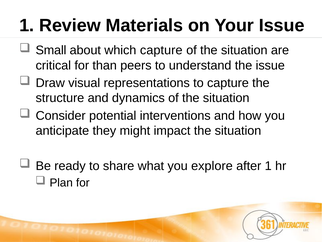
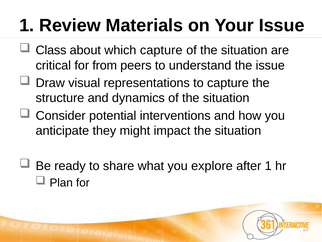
Small: Small -> Class
than: than -> from
